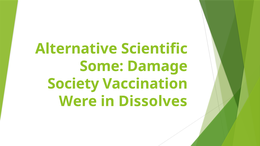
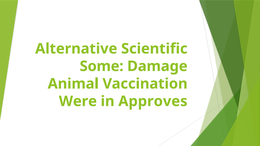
Society: Society -> Animal
Dissolves: Dissolves -> Approves
